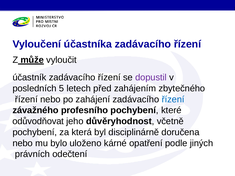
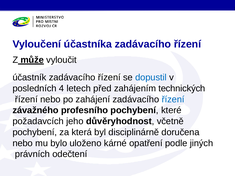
dopustil colour: purple -> blue
5: 5 -> 4
zbytečného: zbytečného -> technických
odůvodňovat: odůvodňovat -> požadavcích
